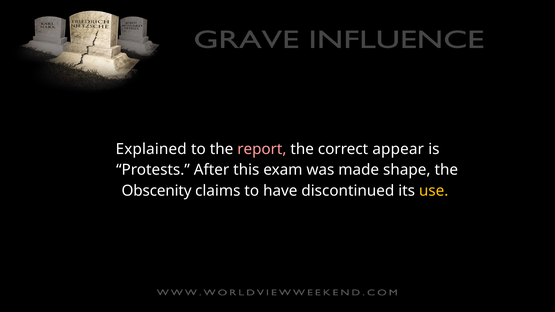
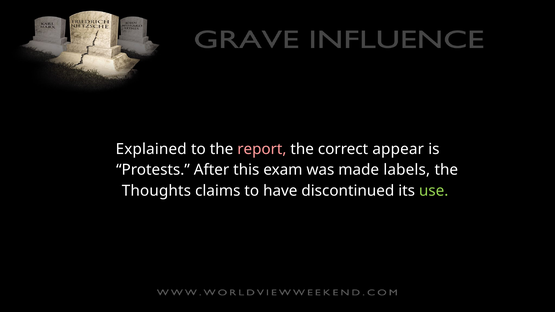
shape: shape -> labels
Obscenity: Obscenity -> Thoughts
use colour: yellow -> light green
